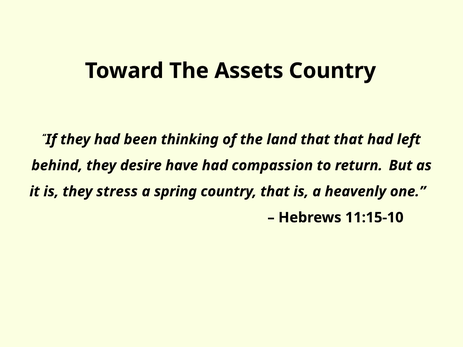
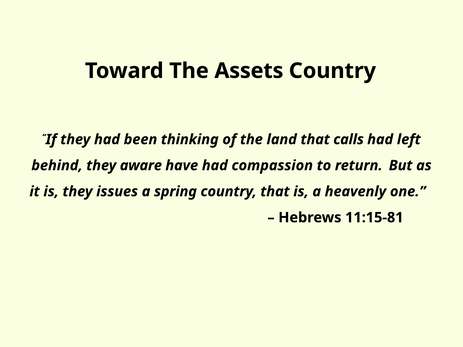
that that: that -> calls
desire: desire -> aware
stress: stress -> issues
11:15-10: 11:15-10 -> 11:15-81
